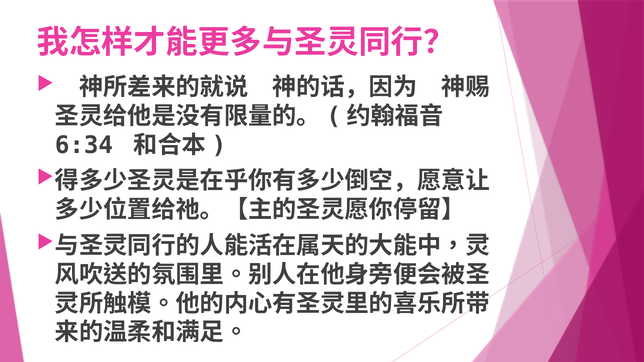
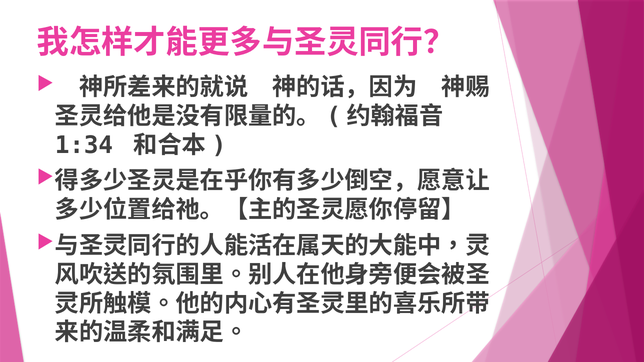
6:34: 6:34 -> 1:34
